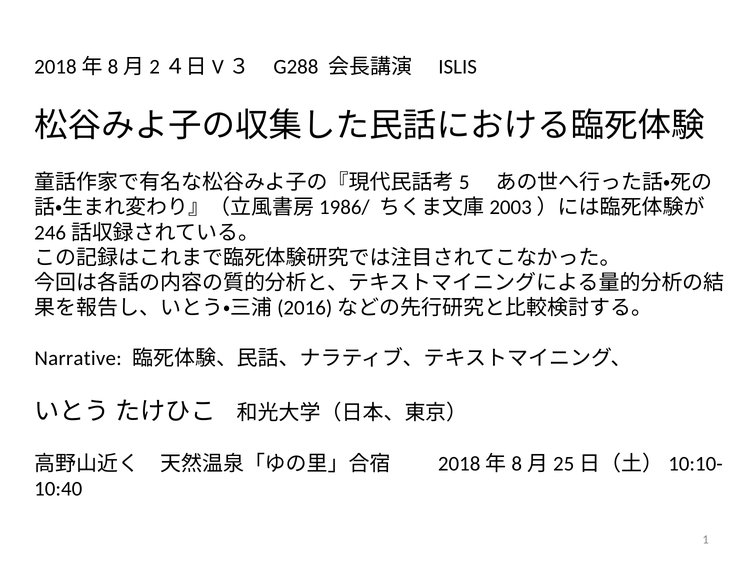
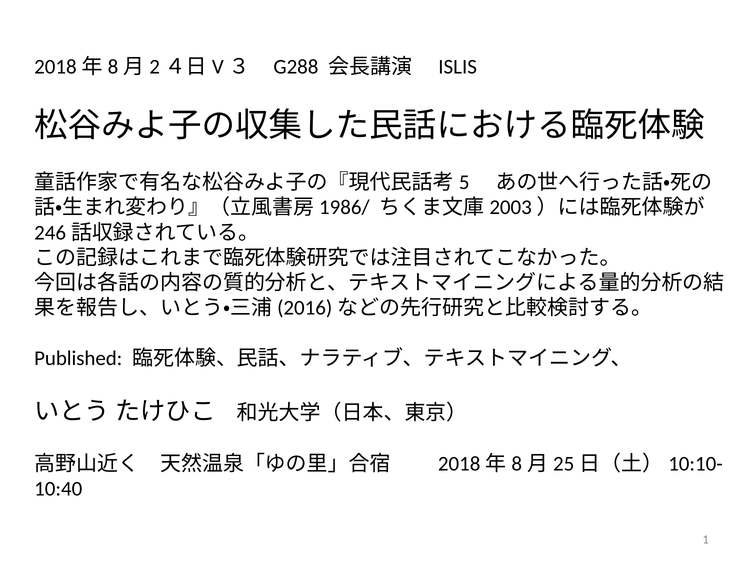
Narrative: Narrative -> Published
